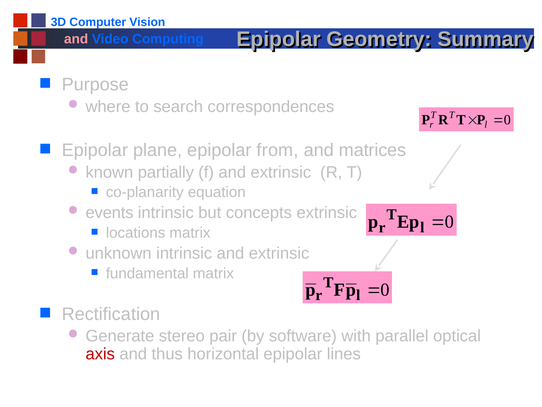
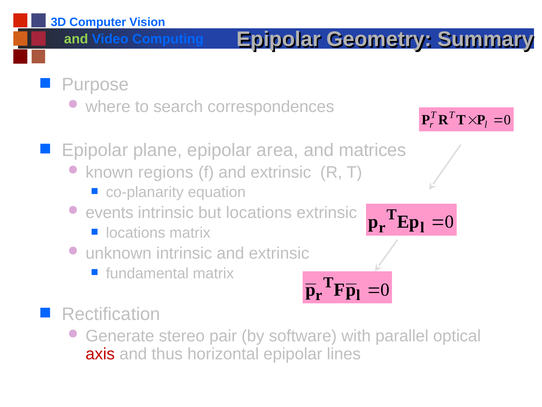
and at (76, 39) colour: pink -> light green
from: from -> area
partially: partially -> regions
but concepts: concepts -> locations
